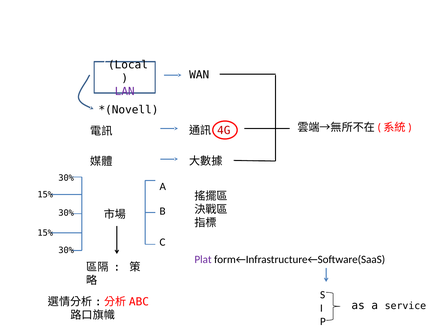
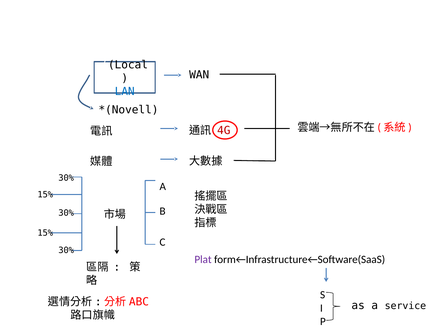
LAN colour: purple -> blue
